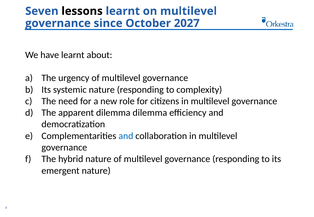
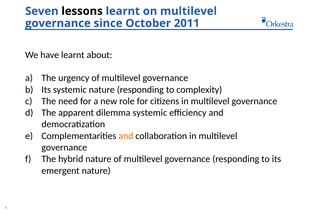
2027: 2027 -> 2011
dilemma dilemma: dilemma -> systemic
and at (126, 136) colour: blue -> orange
